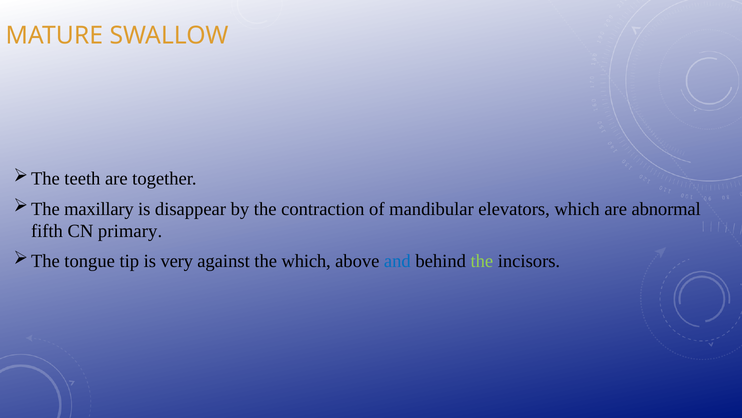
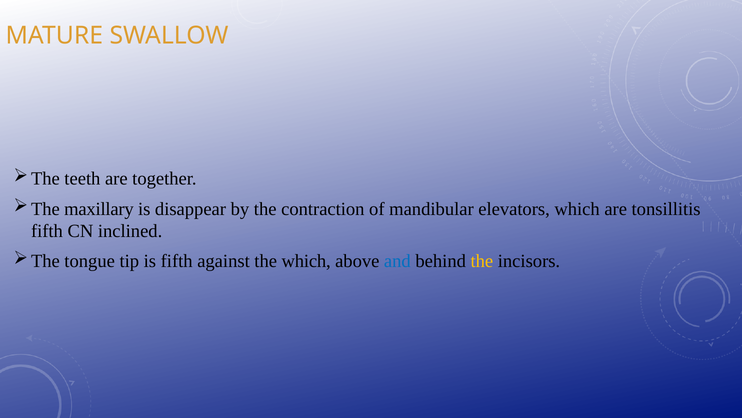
abnormal: abnormal -> tonsillitis
primary: primary -> inclined
is very: very -> fifth
the at (482, 261) colour: light green -> yellow
